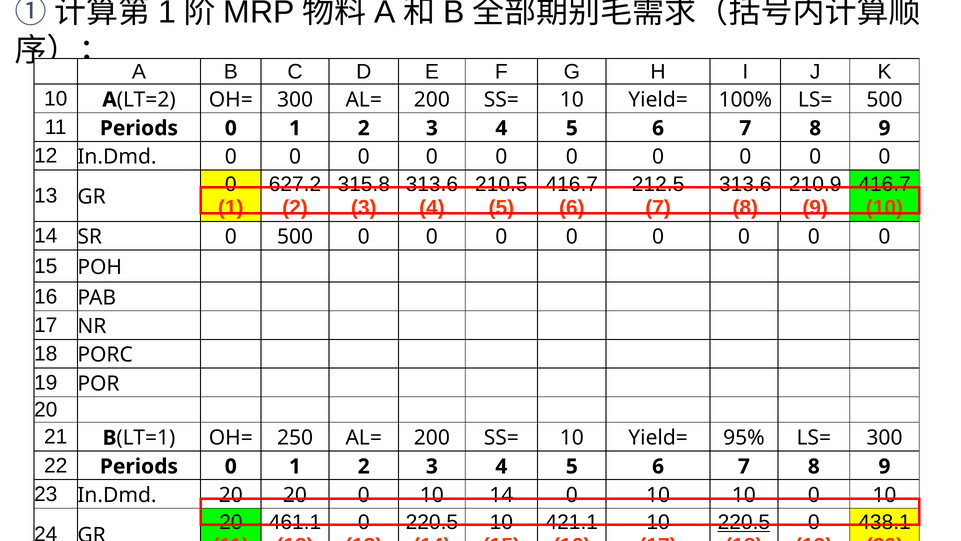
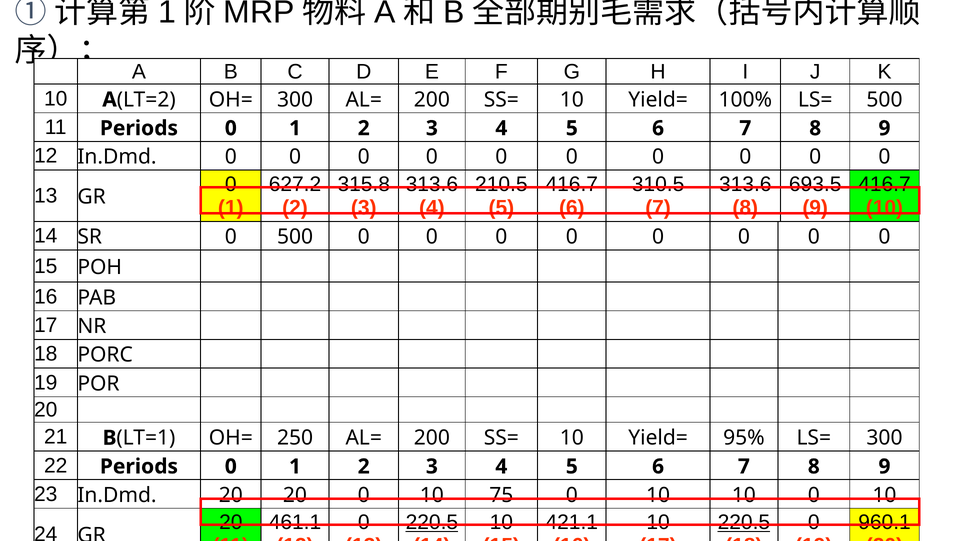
212.5: 212.5 -> 310.5
210.9: 210.9 -> 693.5
0 10 14: 14 -> 75
220.5 at (432, 522) underline: none -> present
438.1: 438.1 -> 960.1
